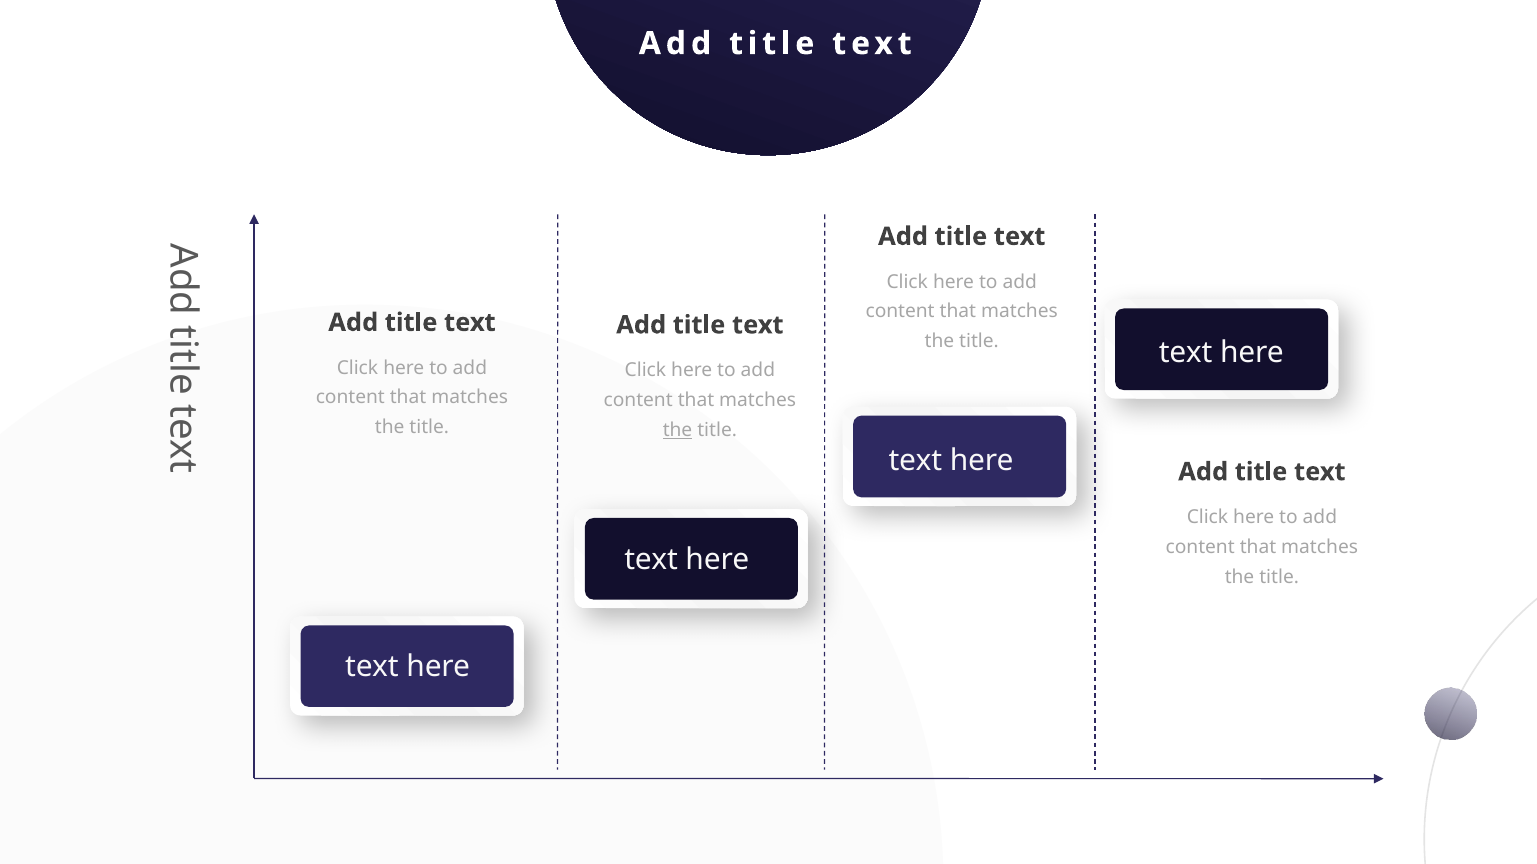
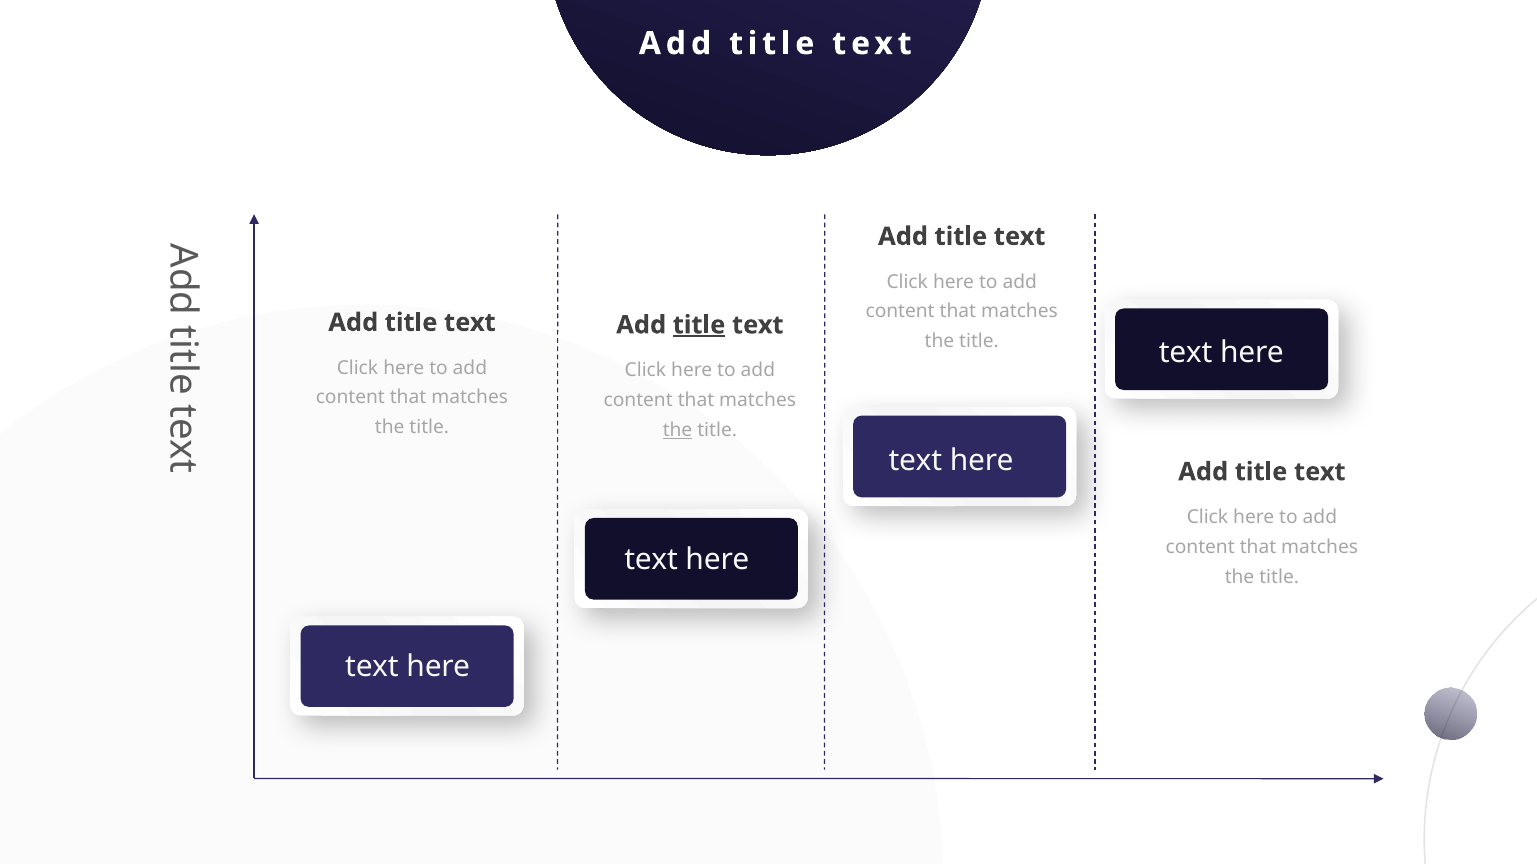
title at (699, 325) underline: none -> present
